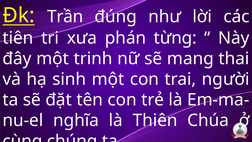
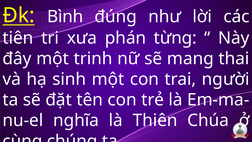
Trần: Trần -> Bình
